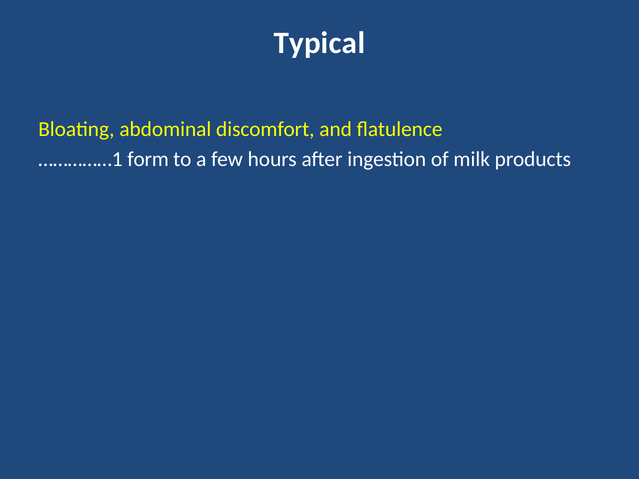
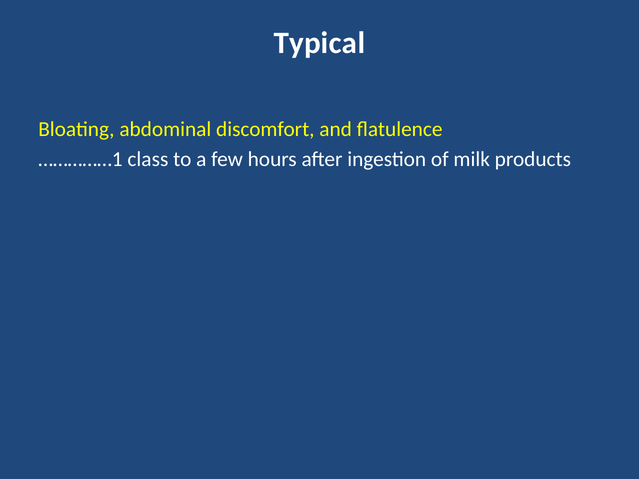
form: form -> class
